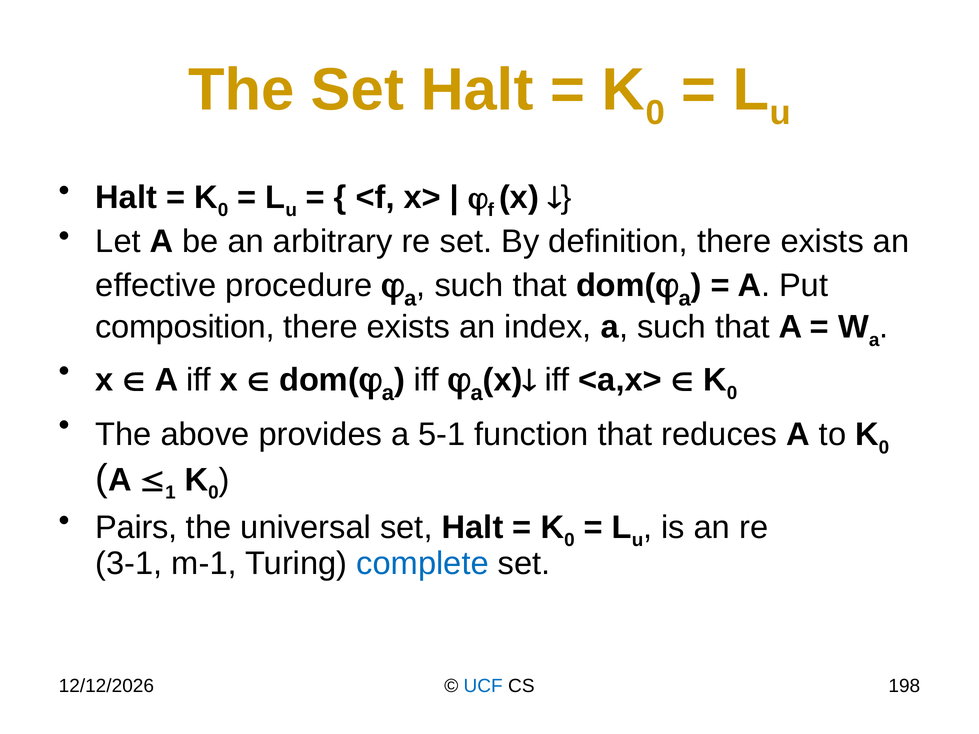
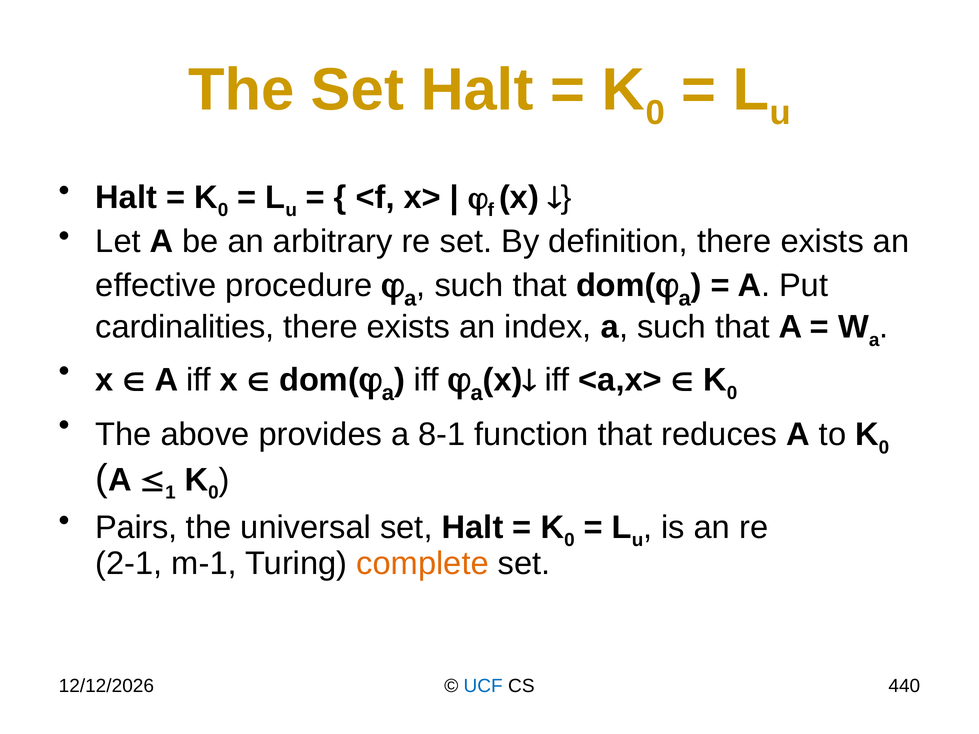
composition: composition -> cardinalities
5-1: 5-1 -> 8-1
3-1: 3-1 -> 2-1
complete colour: blue -> orange
198: 198 -> 440
